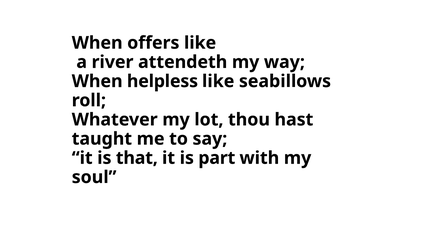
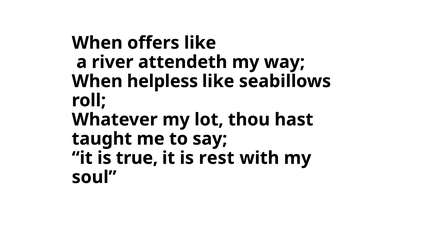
that: that -> true
part: part -> rest
